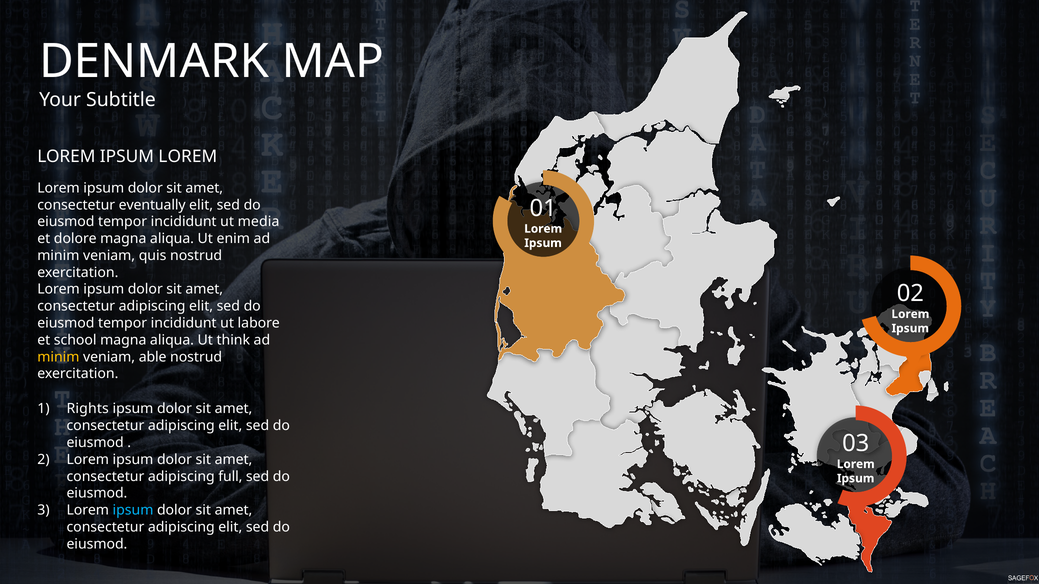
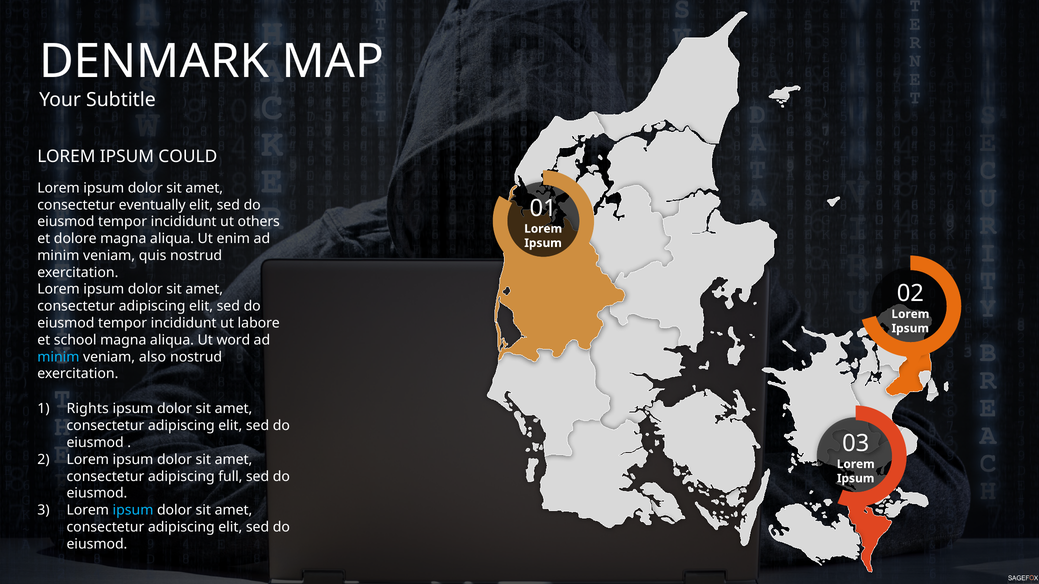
IPSUM LOREM: LOREM -> COULD
media: media -> others
think: think -> word
minim at (58, 357) colour: yellow -> light blue
able: able -> also
